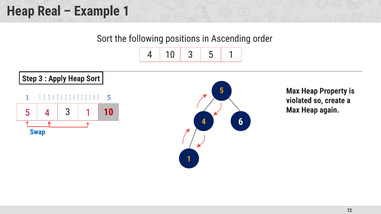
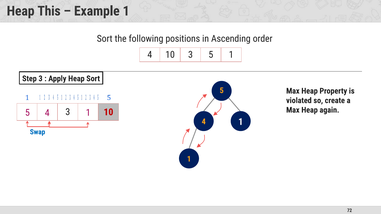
Real: Real -> This
6 at (241, 122): 6 -> 1
